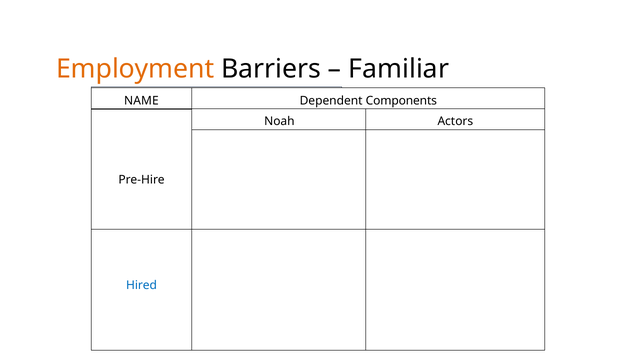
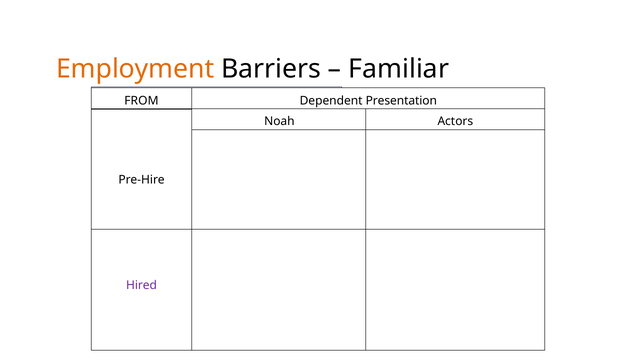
NAME: NAME -> FROM
Components: Components -> Presentation
Hired colour: blue -> purple
